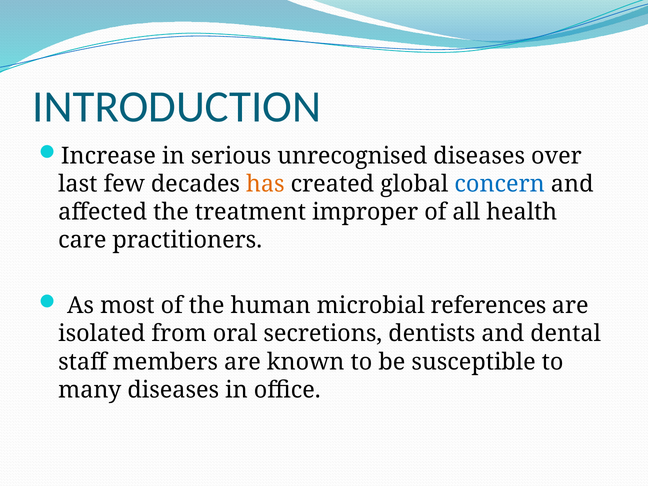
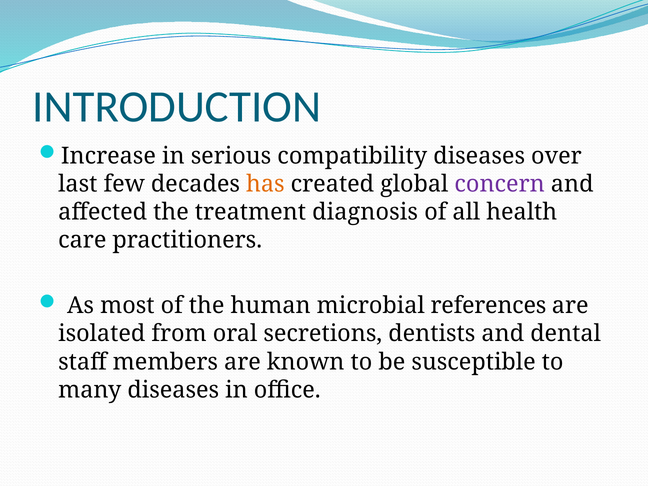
unrecognised: unrecognised -> compatibility
concern colour: blue -> purple
improper: improper -> diagnosis
